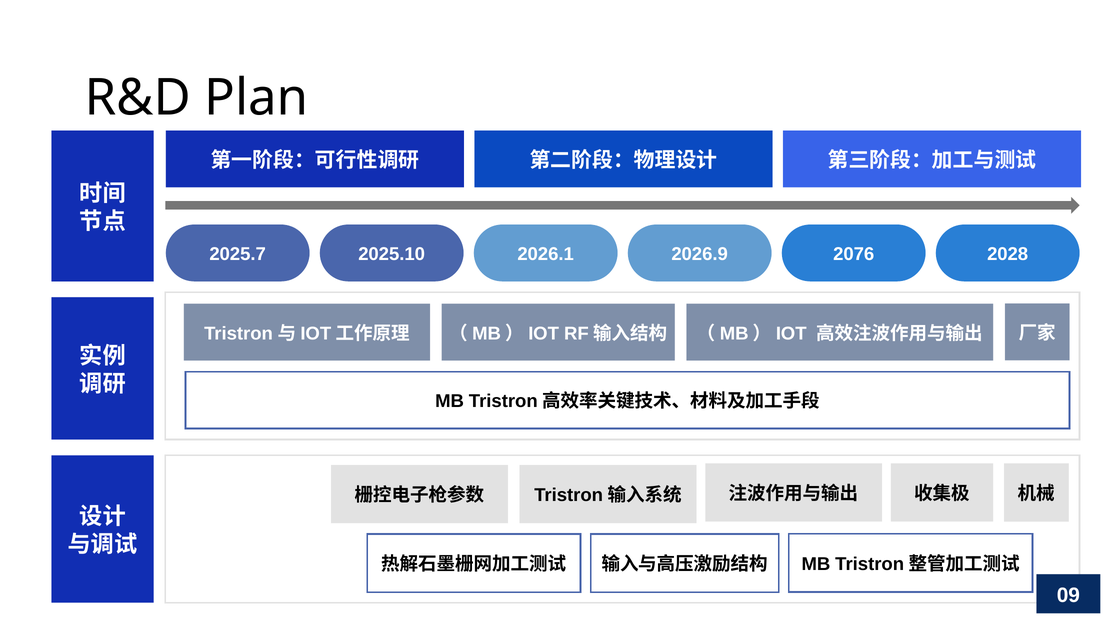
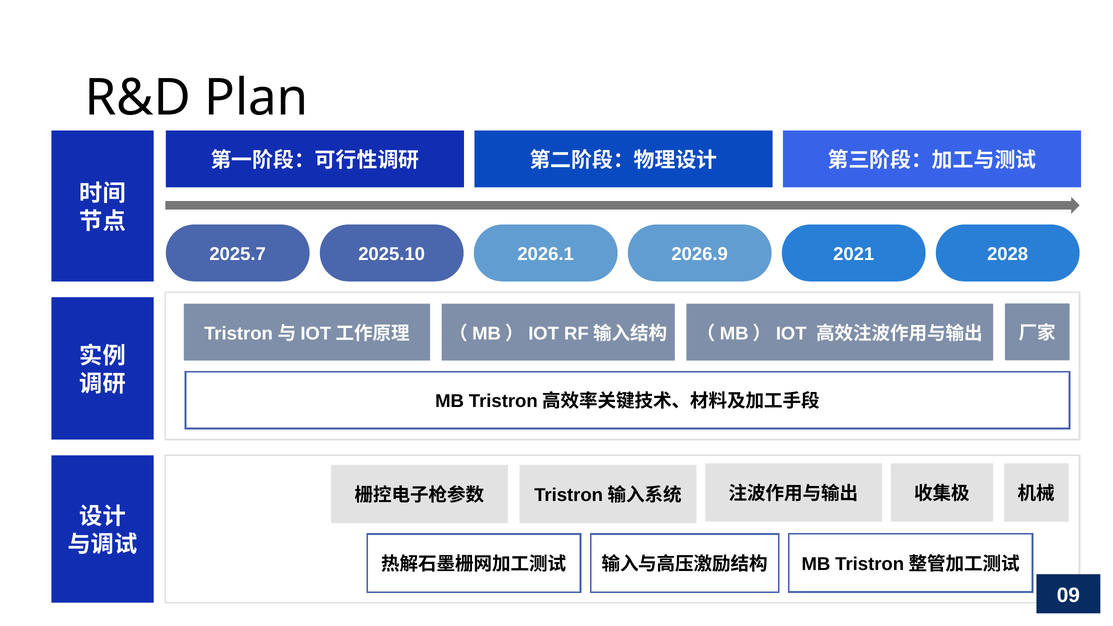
2076: 2076 -> 2021
